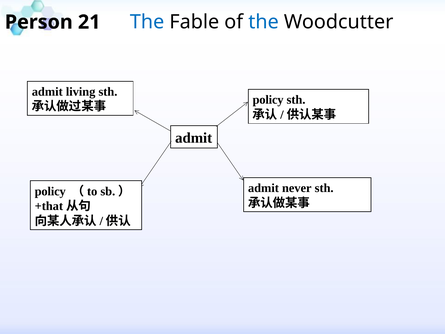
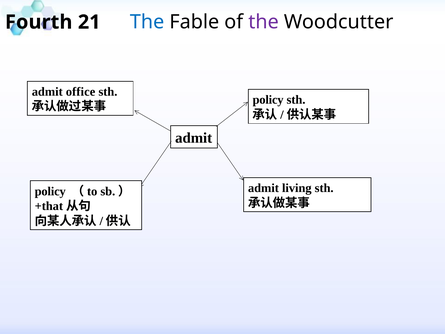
Person: Person -> Fourth
the at (264, 22) colour: blue -> purple
living: living -> office
never: never -> living
